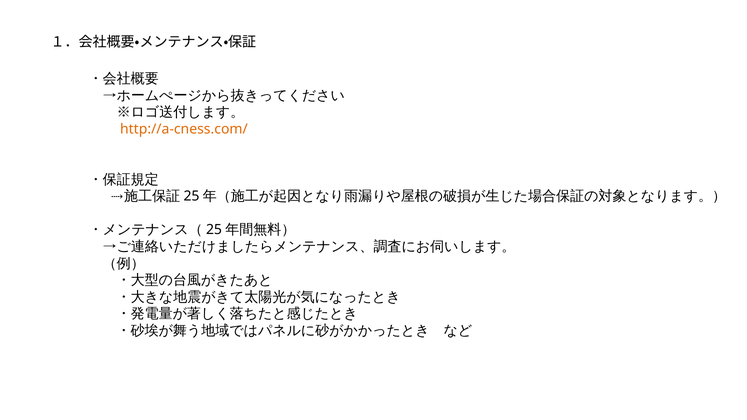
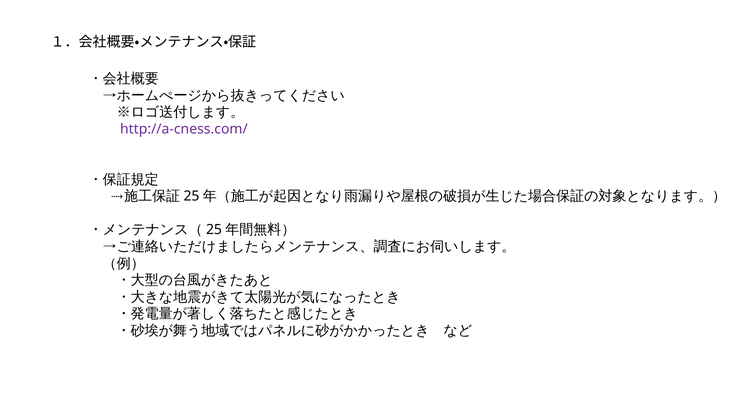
http://a-cness.com/ colour: orange -> purple
